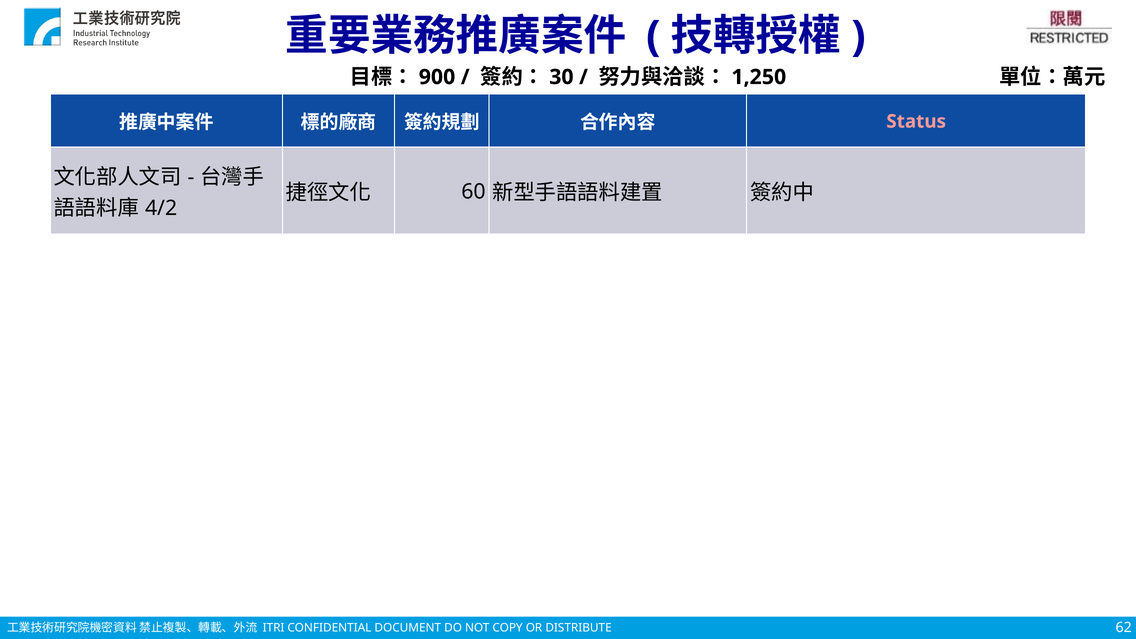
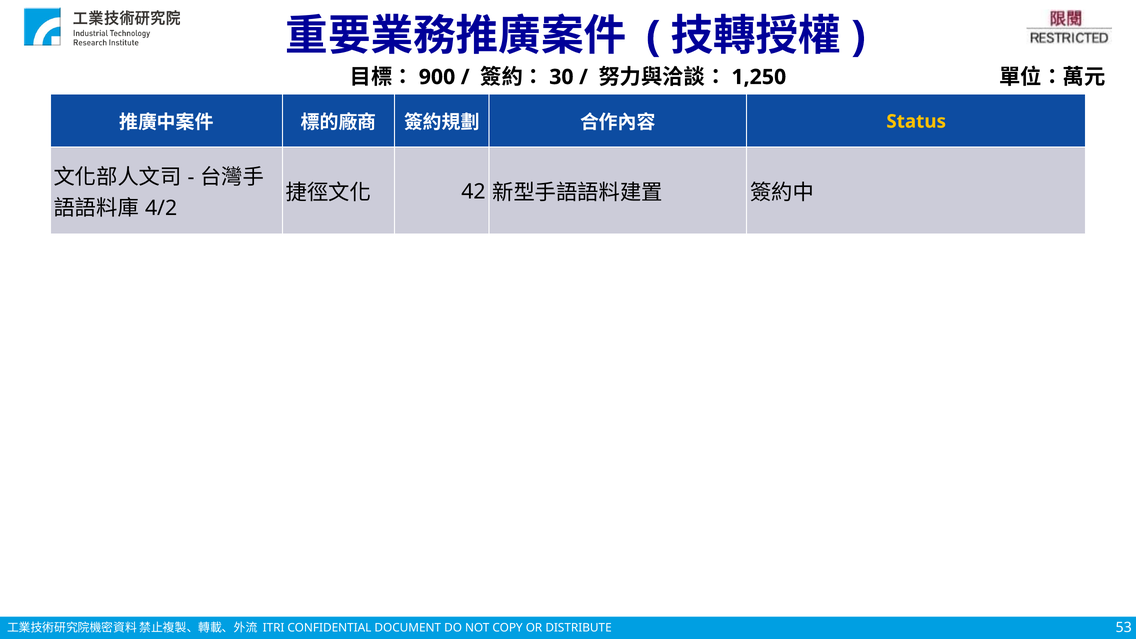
Status colour: pink -> yellow
60: 60 -> 42
62: 62 -> 53
